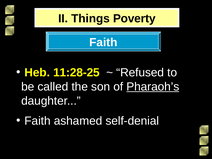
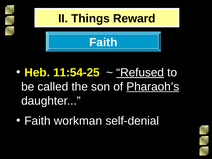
Poverty: Poverty -> Reward
11:28-25: 11:28-25 -> 11:54-25
Refused underline: none -> present
ashamed: ashamed -> workman
